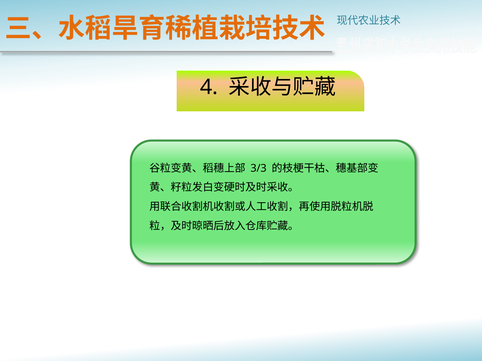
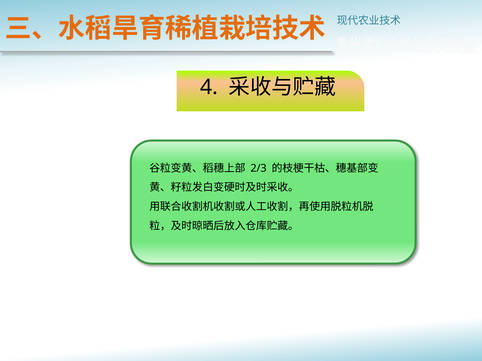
3/3: 3/3 -> 2/3
